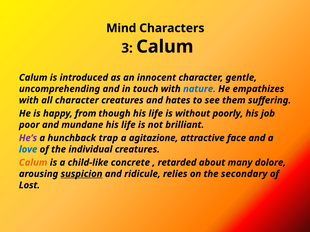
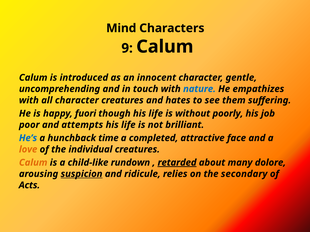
3: 3 -> 9
from: from -> fuori
mundane: mundane -> attempts
He’s colour: purple -> blue
trap: trap -> time
agitazione: agitazione -> completed
love colour: blue -> orange
concrete: concrete -> rundown
retarded underline: none -> present
Lost: Lost -> Acts
